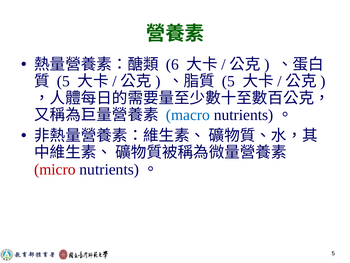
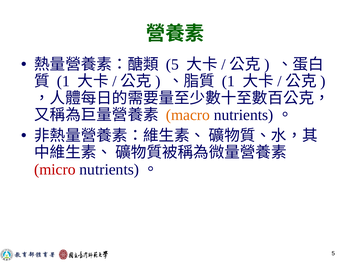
6 at (172, 64): 6 -> 5
5 at (63, 81): 5 -> 1
5 at (228, 81): 5 -> 1
macro colour: blue -> orange
